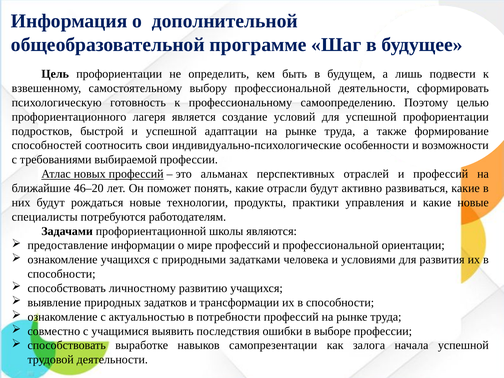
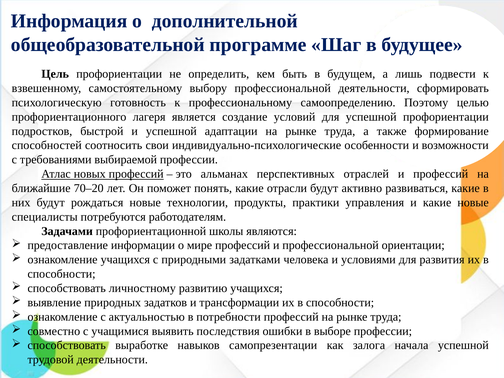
46–20: 46–20 -> 70–20
